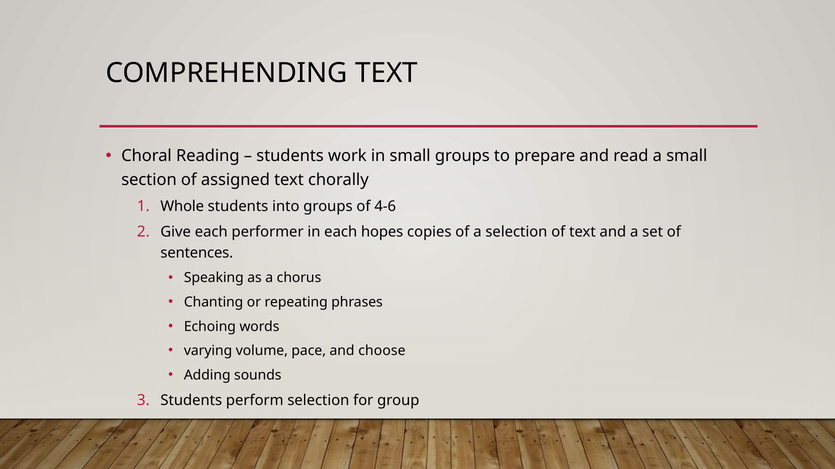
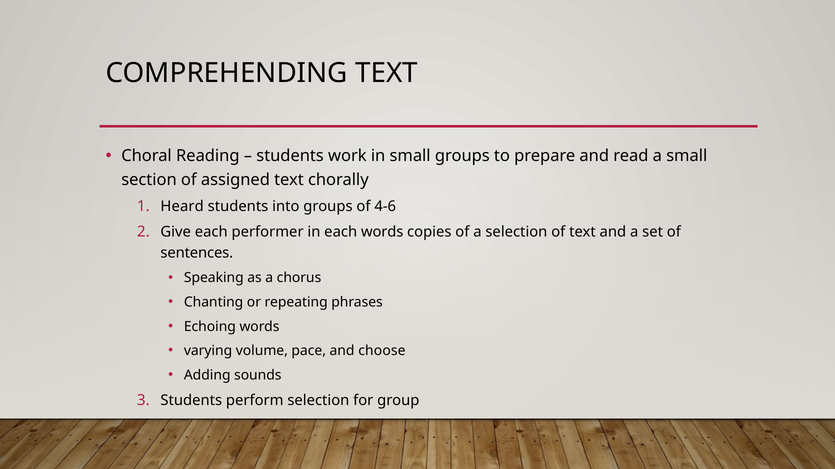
Whole: Whole -> Heard
each hopes: hopes -> words
